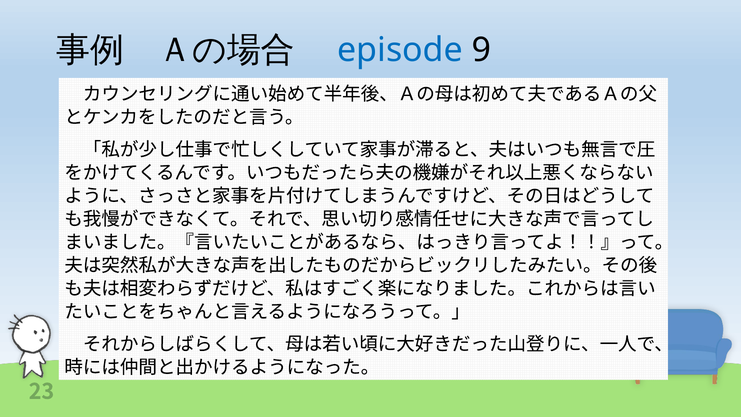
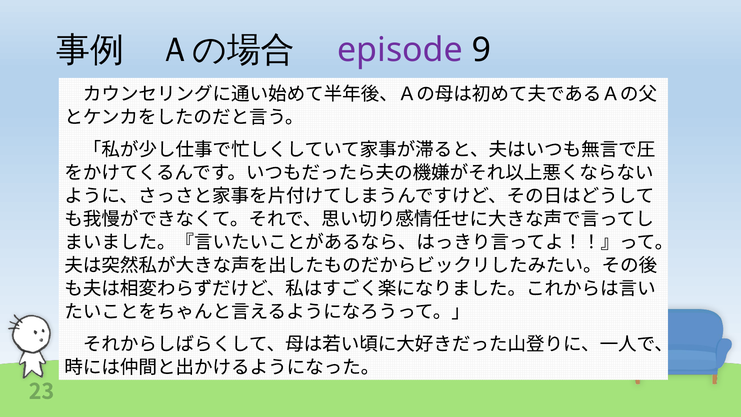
episode colour: blue -> purple
